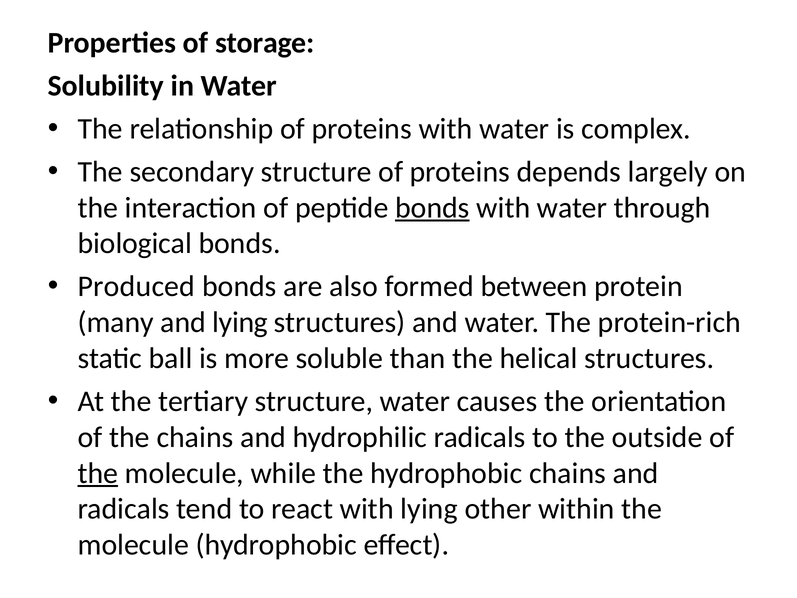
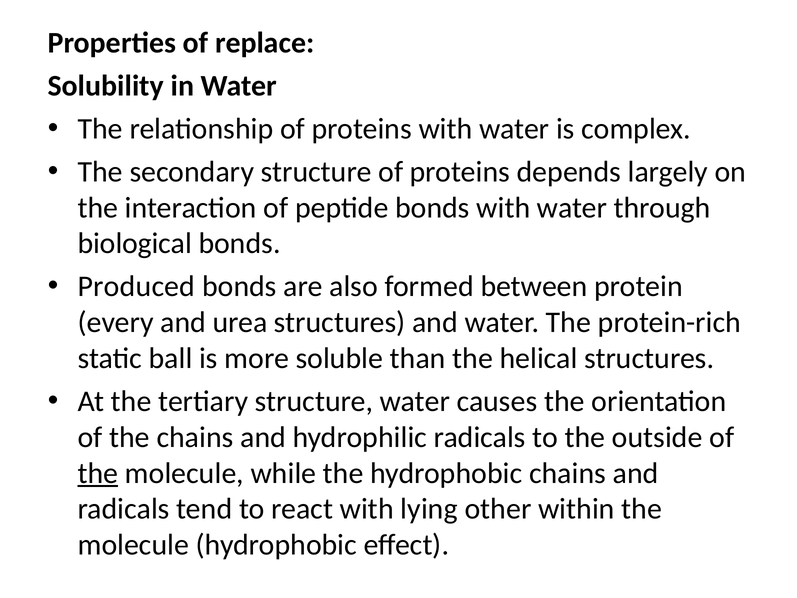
storage: storage -> replace
bonds at (432, 208) underline: present -> none
many: many -> every
and lying: lying -> urea
